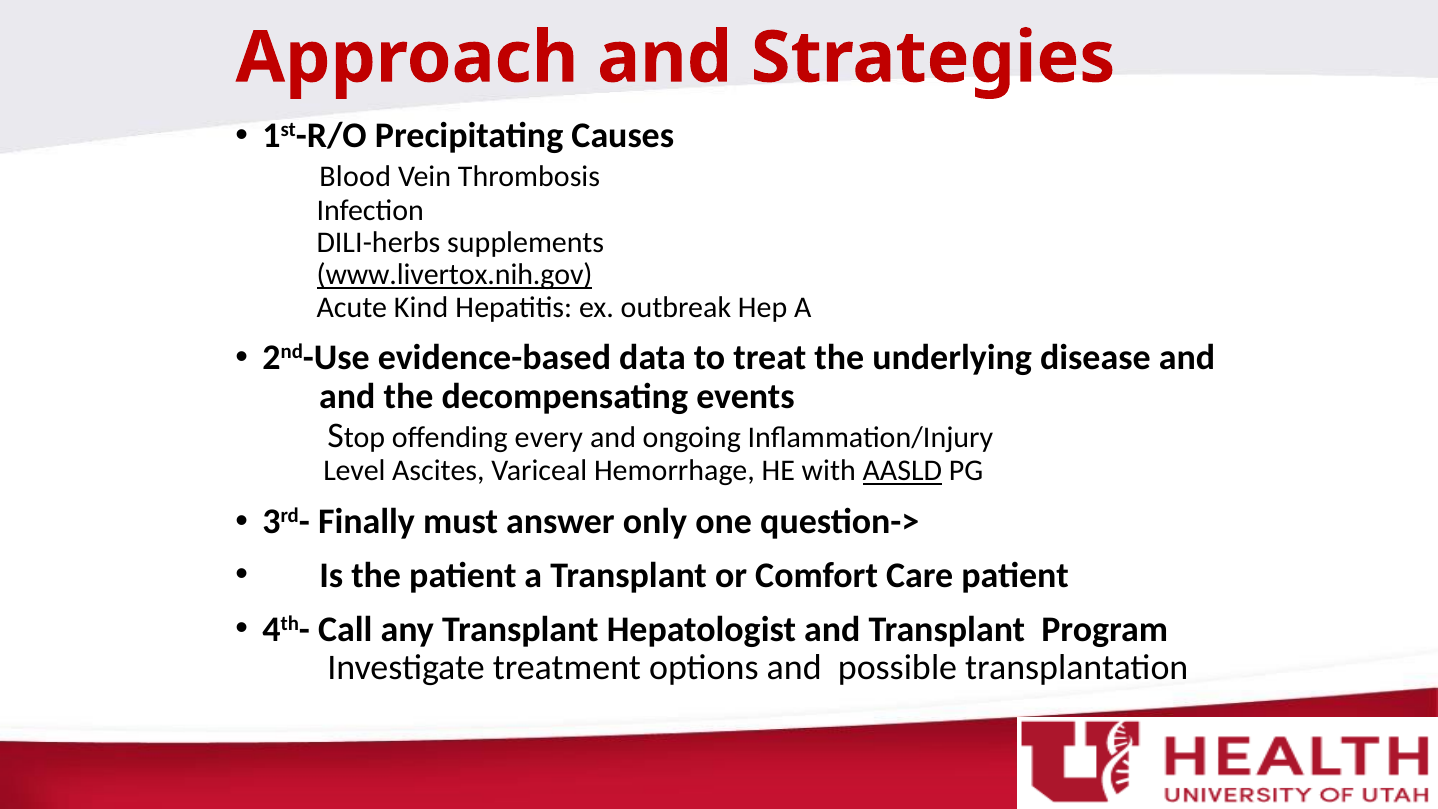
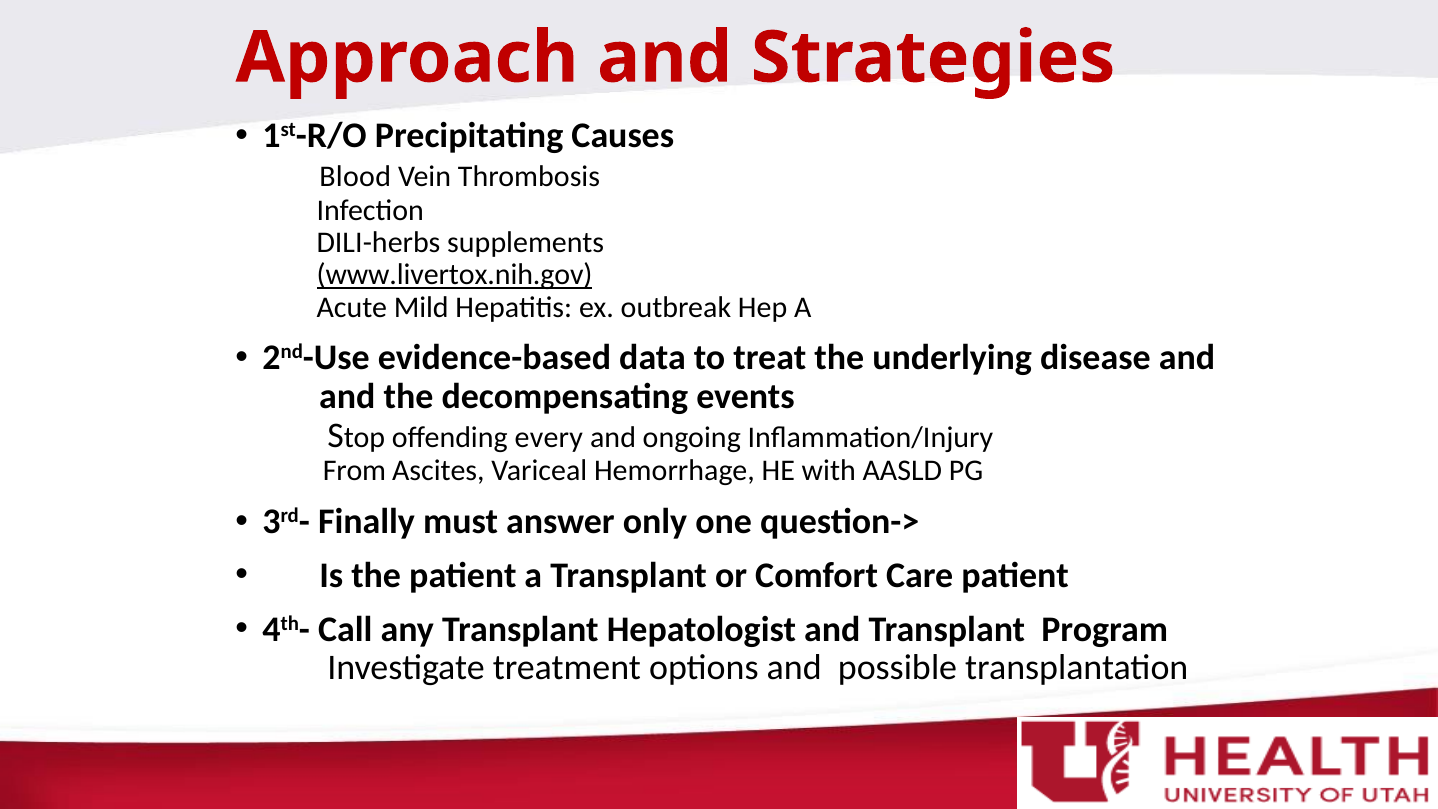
Kind: Kind -> Mild
Level: Level -> From
AASLD underline: present -> none
